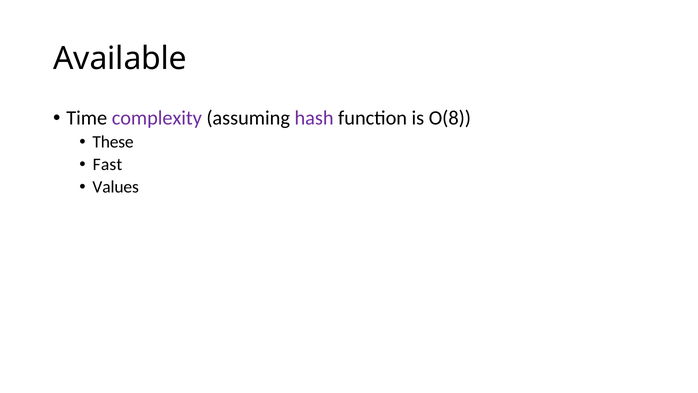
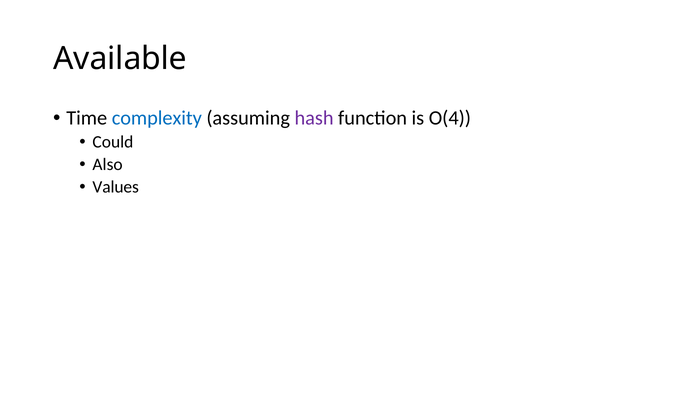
complexity colour: purple -> blue
O(8: O(8 -> O(4
These: These -> Could
Fast: Fast -> Also
